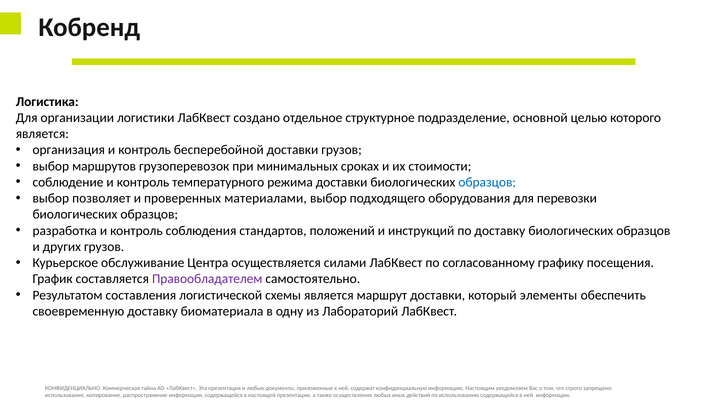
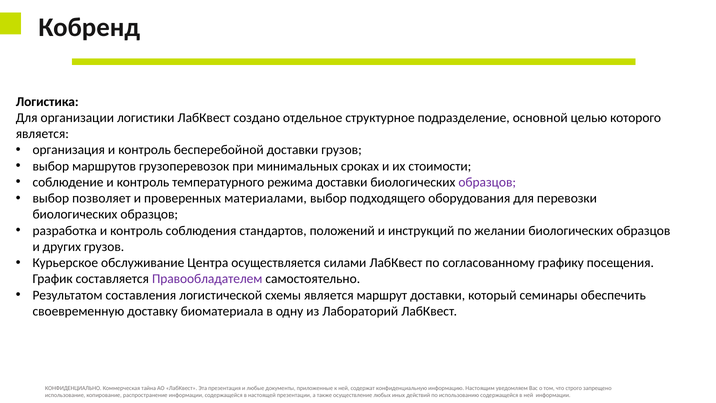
образцов at (487, 182) colour: blue -> purple
по доставку: доставку -> желании
элементы: элементы -> семинары
